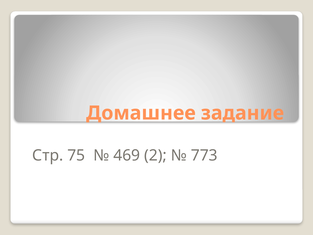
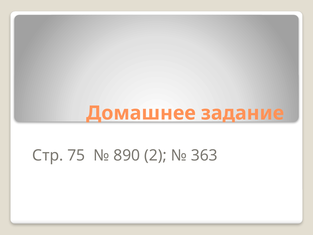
469: 469 -> 890
773: 773 -> 363
